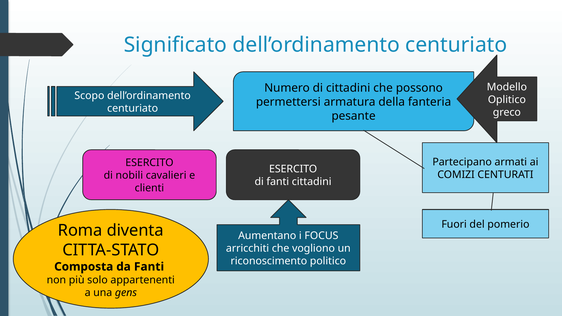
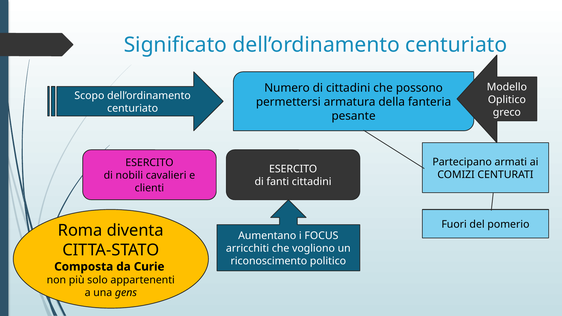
da Fanti: Fanti -> Curie
